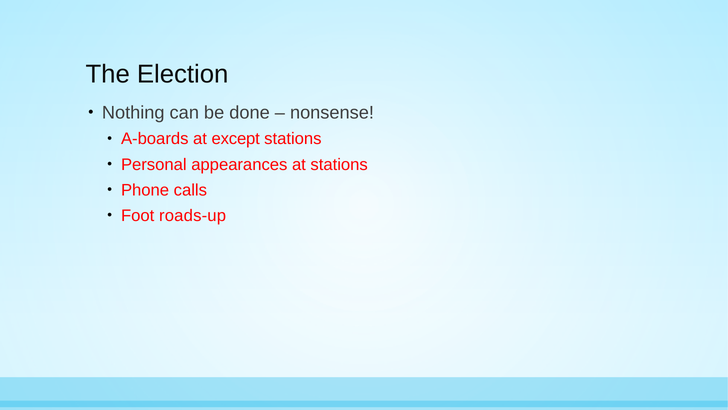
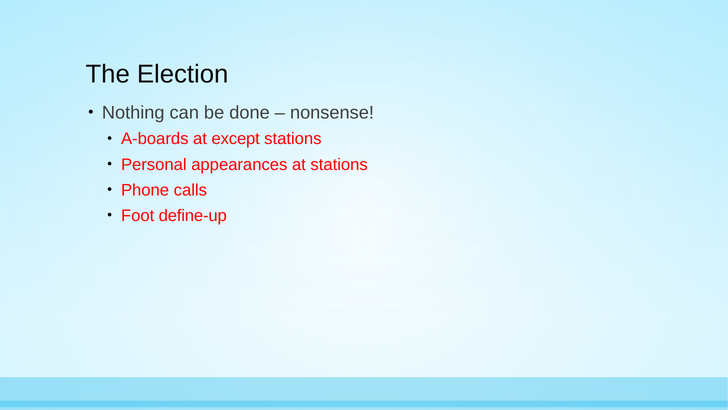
roads-up: roads-up -> define-up
